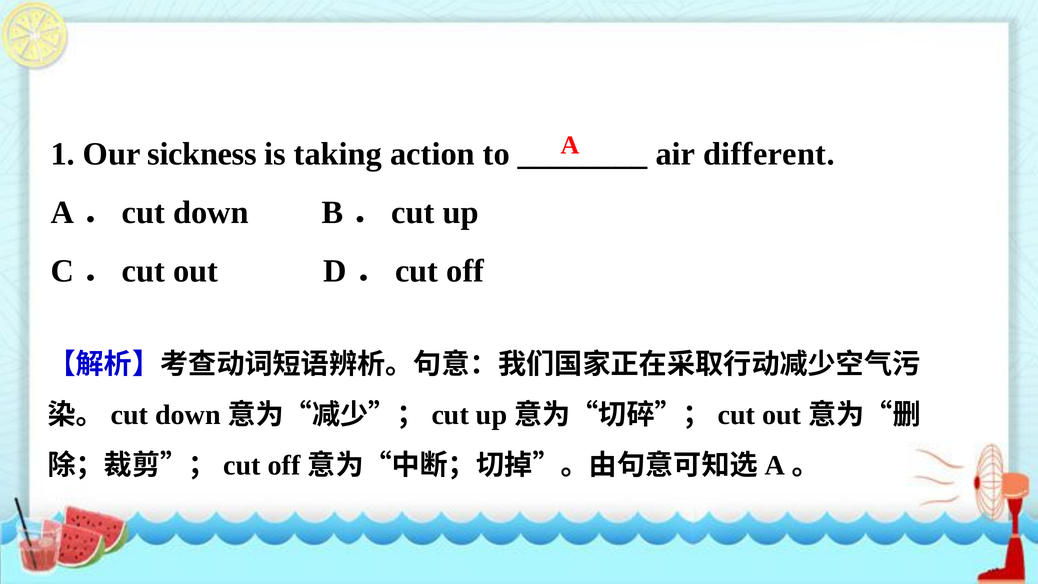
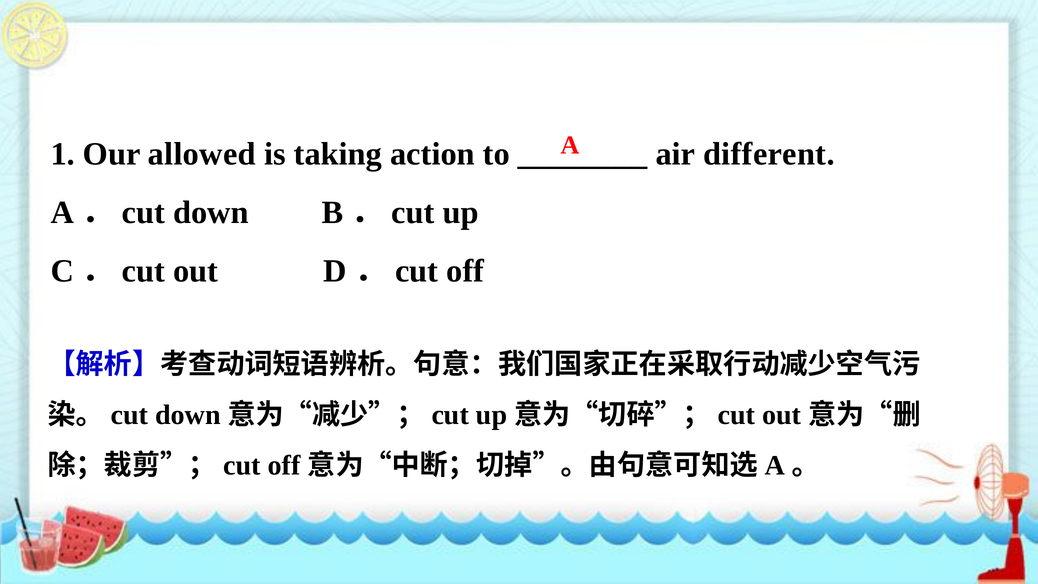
sickness: sickness -> allowed
